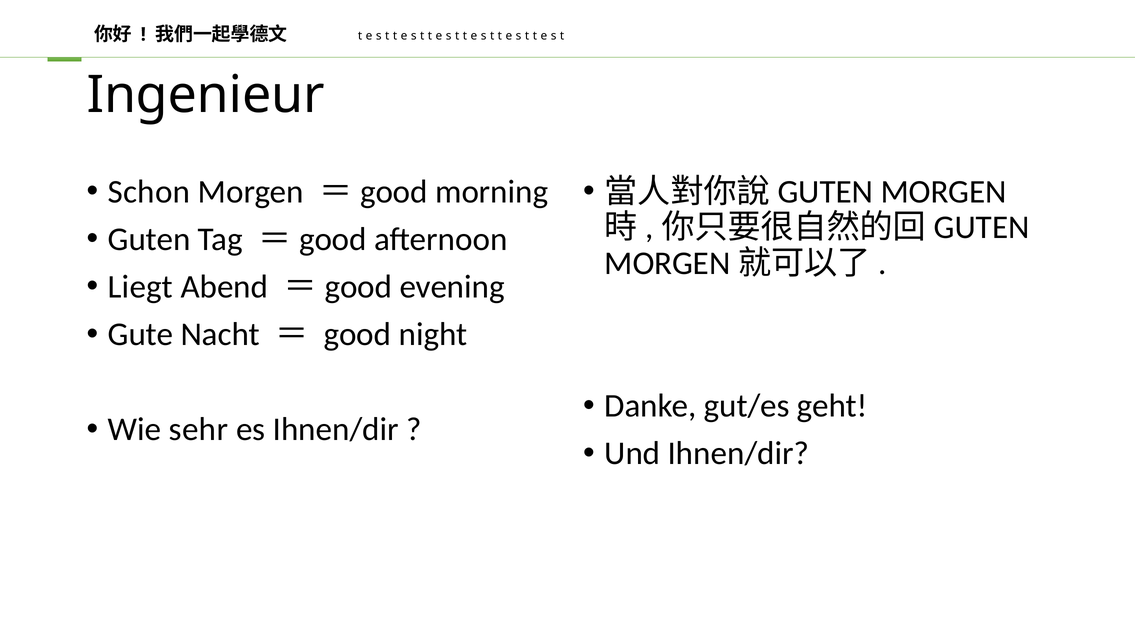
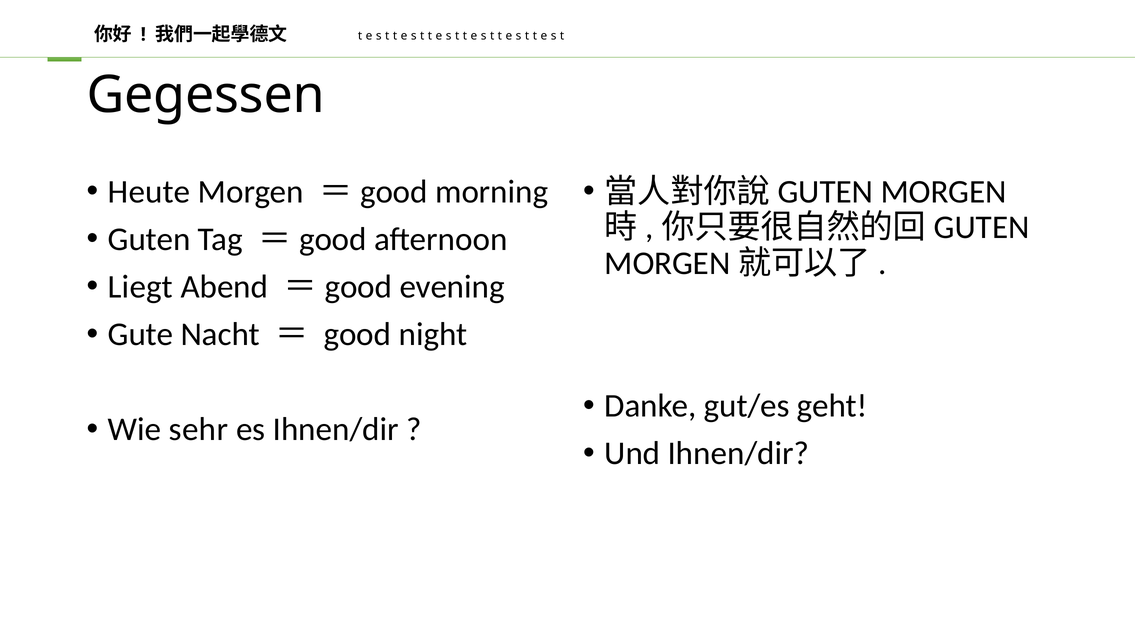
Ingenieur: Ingenieur -> Gegessen
Schon: Schon -> Heute
